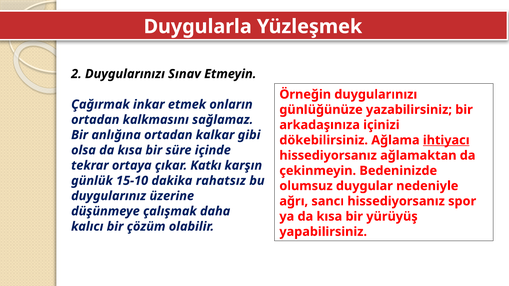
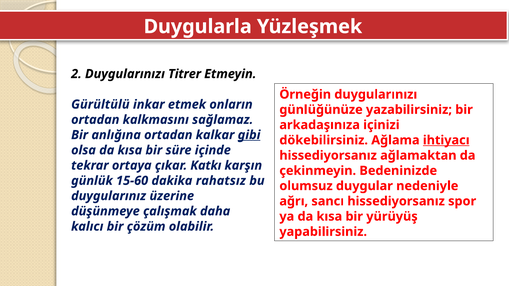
Sınav: Sınav -> Titrer
Çağırmak: Çağırmak -> Gürültülü
gibi underline: none -> present
15-10: 15-10 -> 15-60
